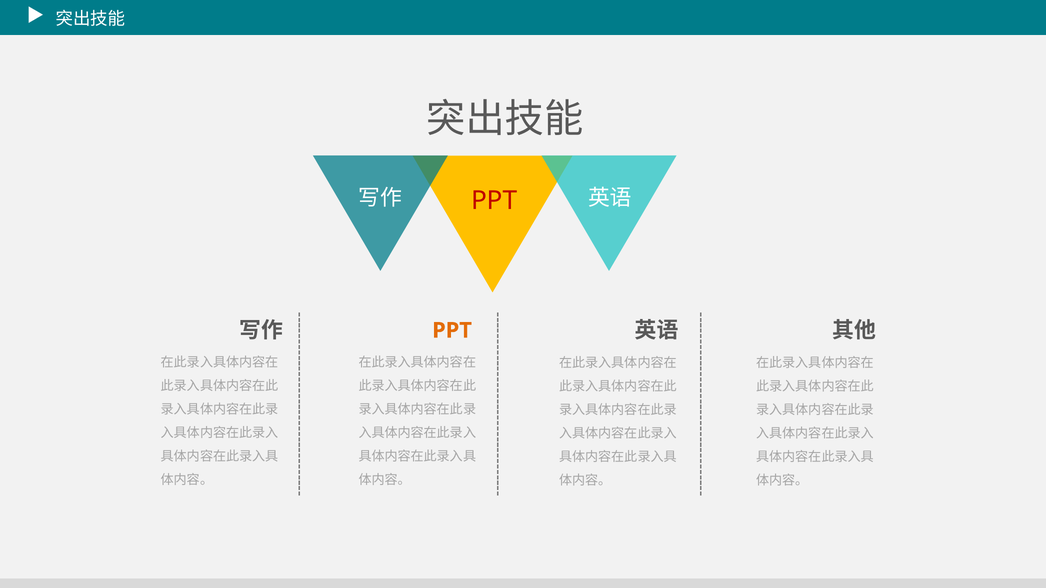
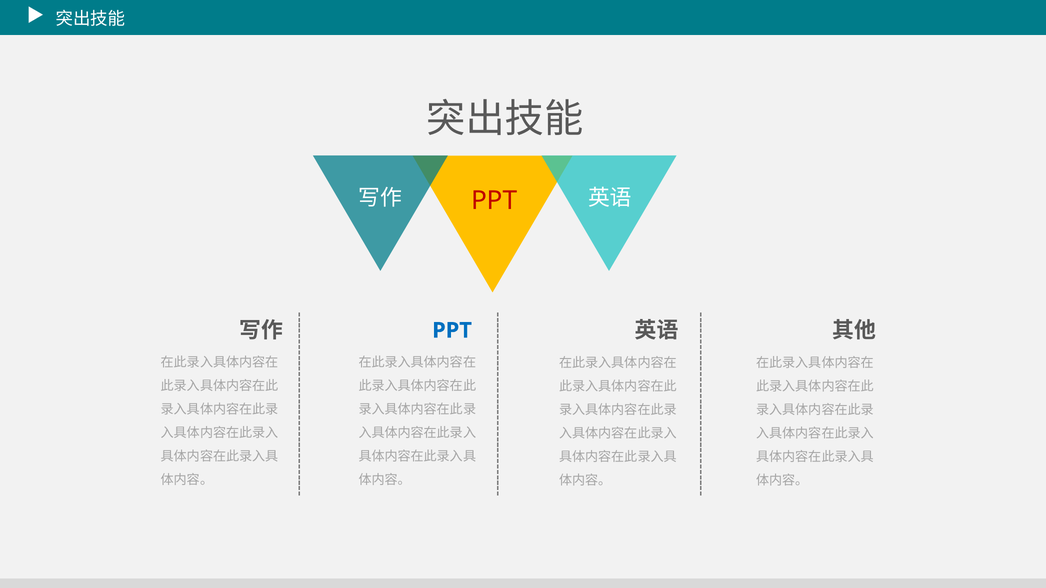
PPT at (452, 331) colour: orange -> blue
